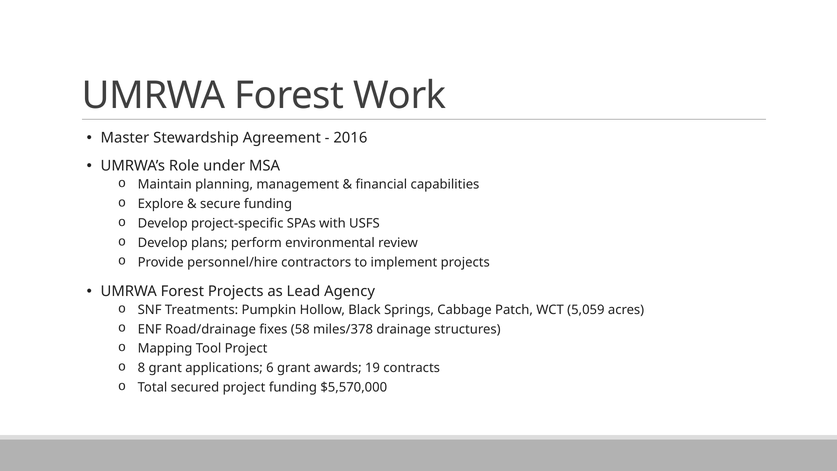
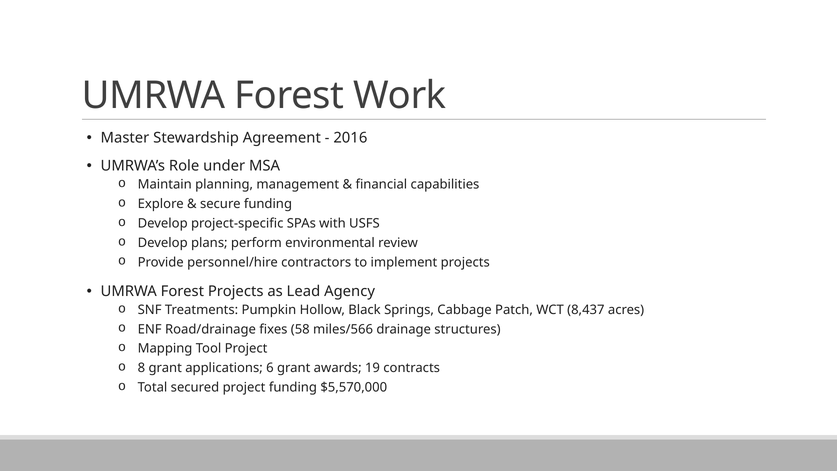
5,059: 5,059 -> 8,437
miles/378: miles/378 -> miles/566
